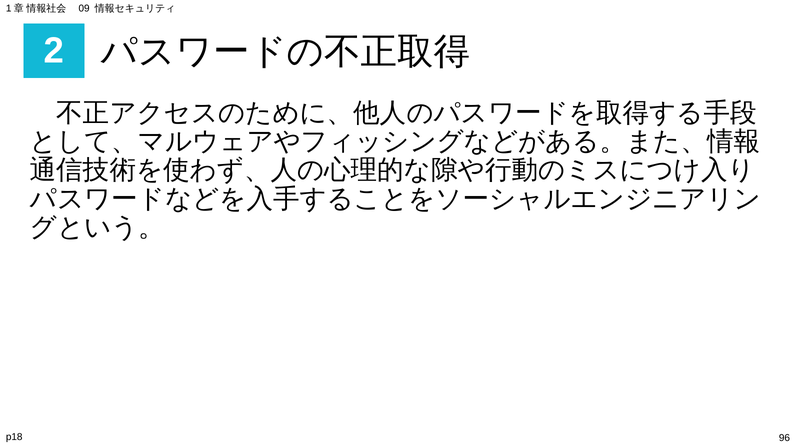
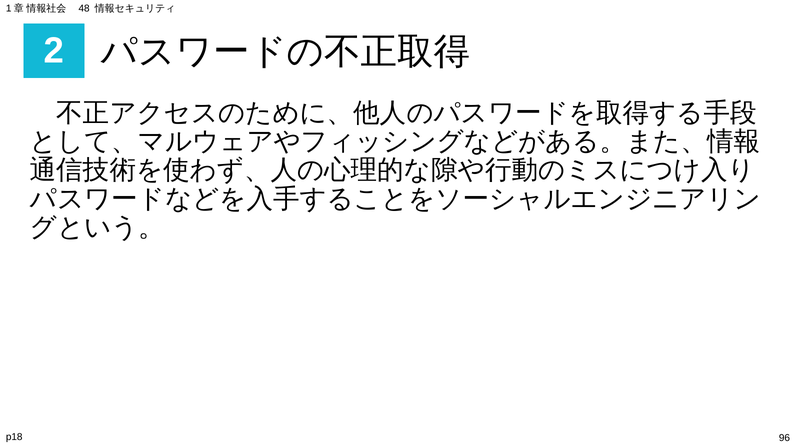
09: 09 -> 48
